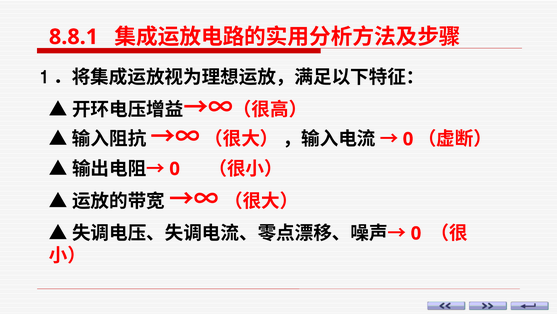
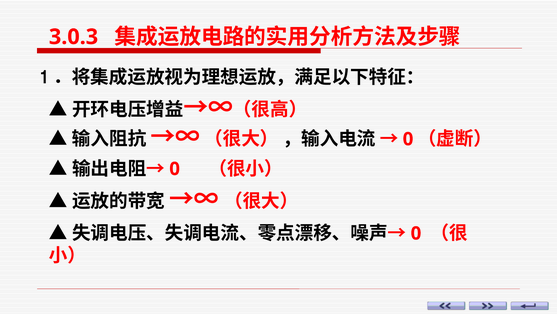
8.8.1: 8.8.1 -> 3.0.3
